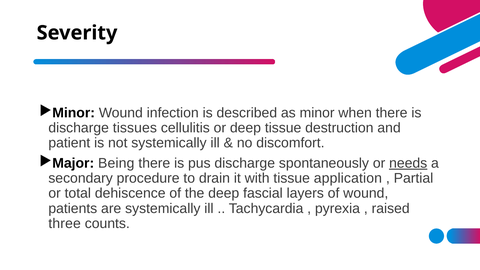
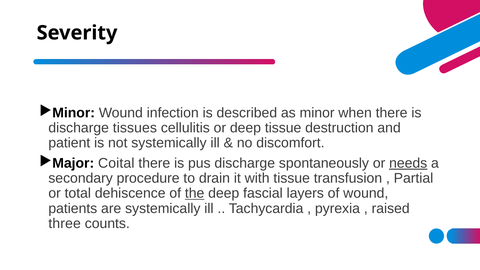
Being: Being -> Coital
application: application -> transfusion
the underline: none -> present
